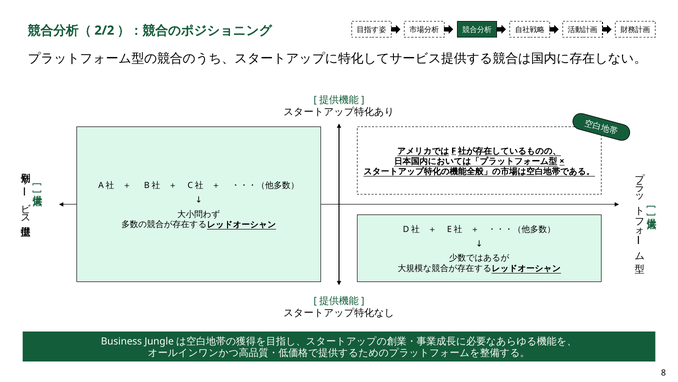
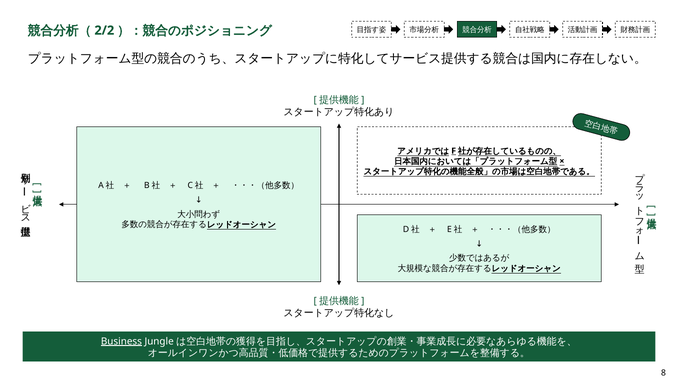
Business underline: none -> present
